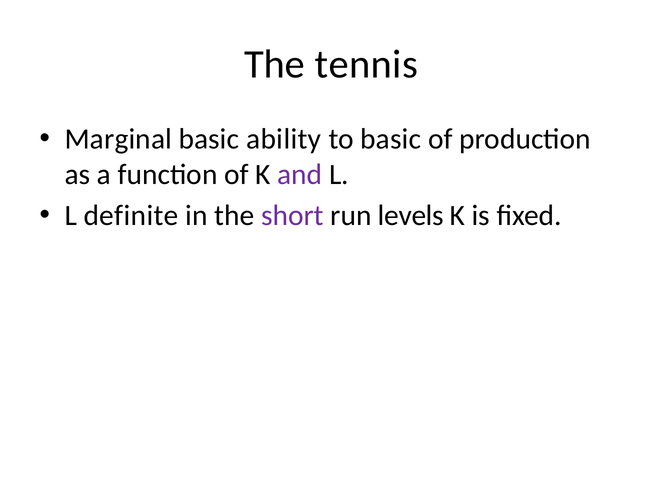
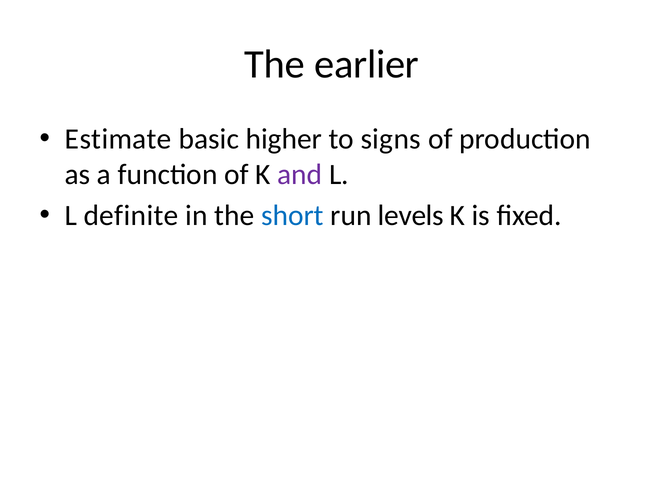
tennis: tennis -> earlier
Marginal: Marginal -> Estimate
ability: ability -> higher
to basic: basic -> signs
short colour: purple -> blue
